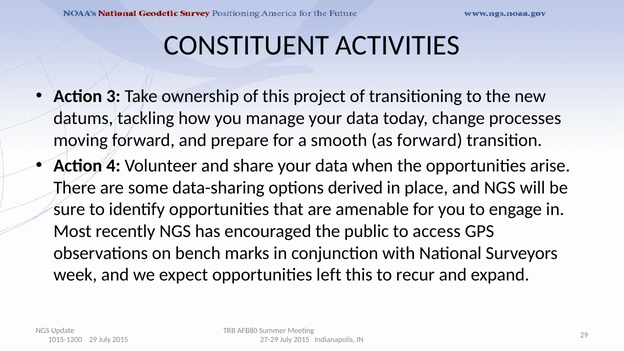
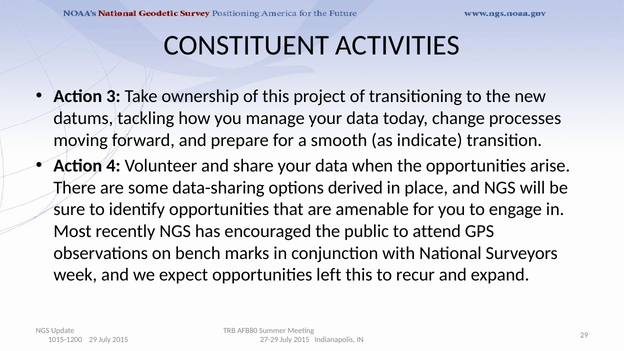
as forward: forward -> indicate
access: access -> attend
